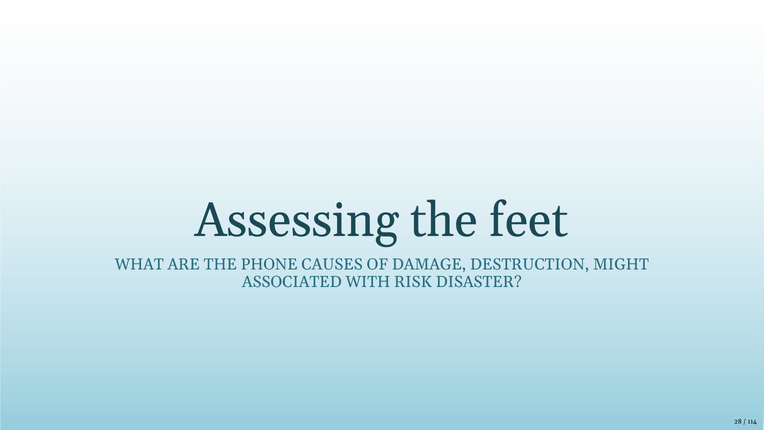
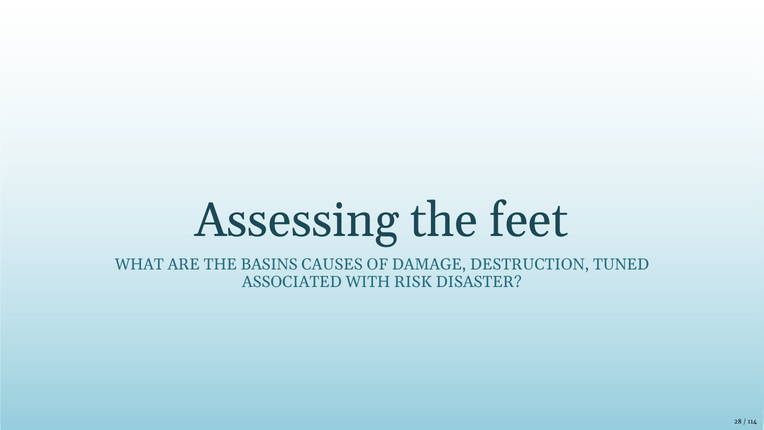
PHONE: PHONE -> BASINS
MIGHT: MIGHT -> TUNED
